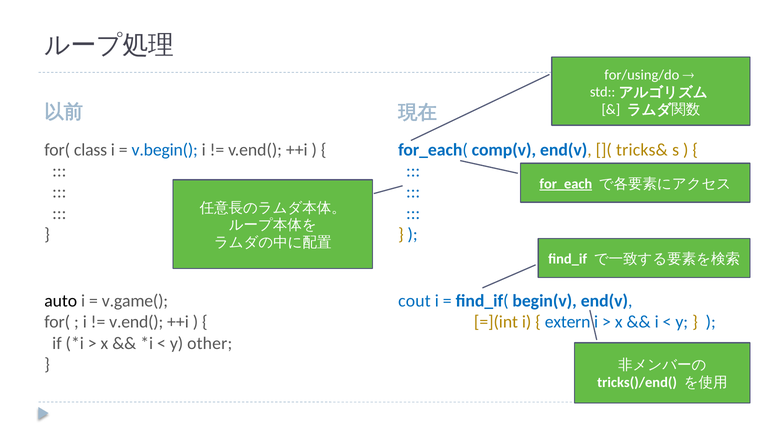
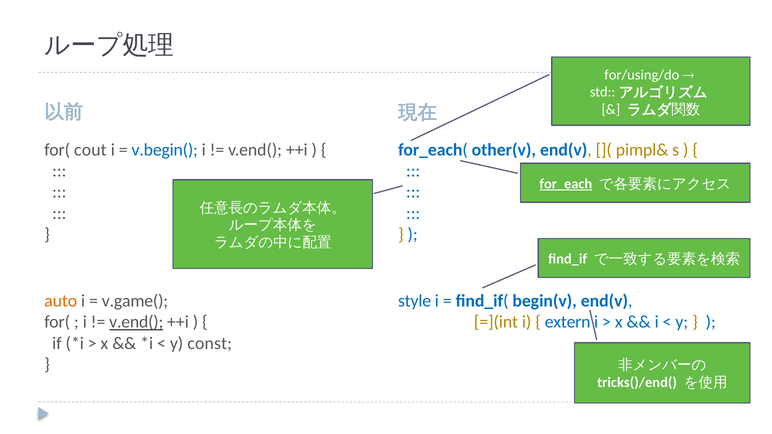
class: class -> cout
comp(v: comp(v -> other(v
tricks&: tricks& -> pimpl&
auto colour: black -> orange
cout: cout -> style
v.end( at (136, 322) underline: none -> present
other: other -> const
